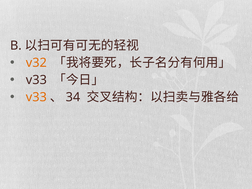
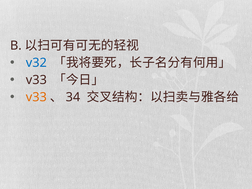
v32 colour: orange -> blue
